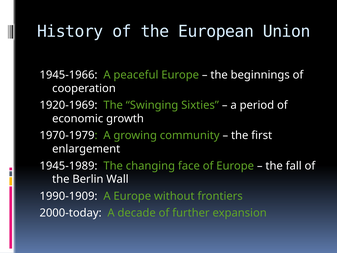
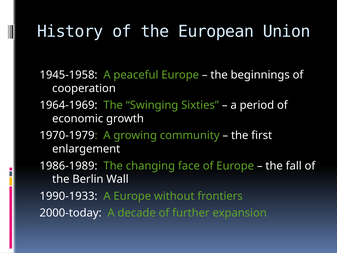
1945-1966: 1945-1966 -> 1945-1958
1920-1969: 1920-1969 -> 1964-1969
1945-1989: 1945-1989 -> 1986-1989
1990-1909: 1990-1909 -> 1990-1933
